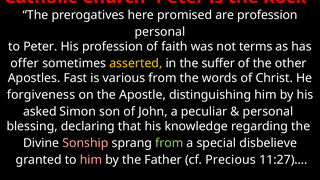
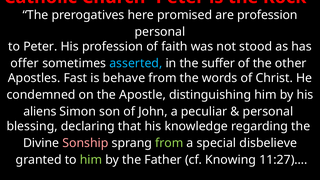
terms: terms -> stood
asserted colour: yellow -> light blue
various: various -> behave
forgiveness: forgiveness -> condemned
asked: asked -> aliens
him at (91, 160) colour: pink -> light green
Precious: Precious -> Knowing
